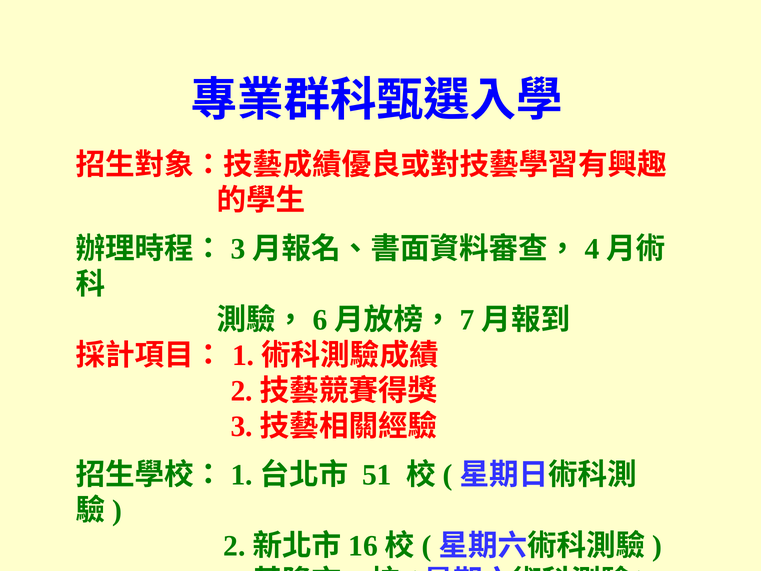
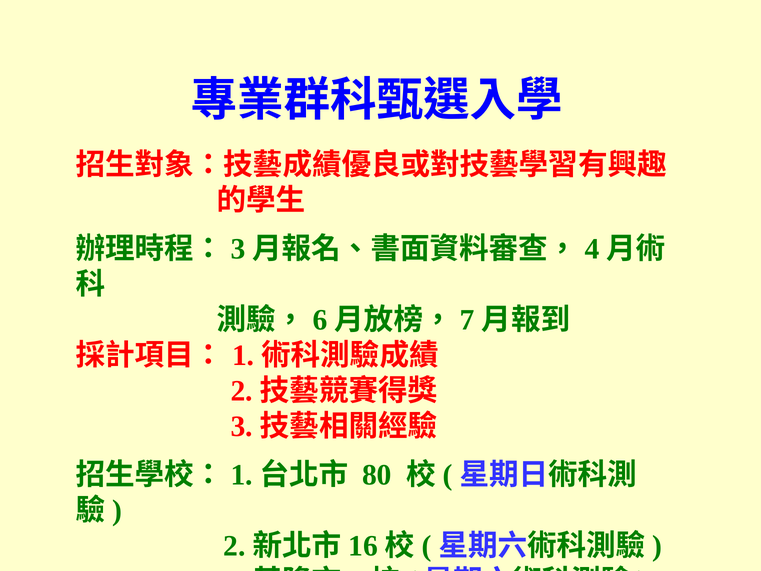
51: 51 -> 80
